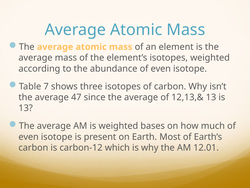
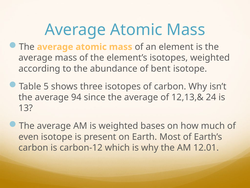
abundance of even: even -> bent
7: 7 -> 5
47: 47 -> 94
12,13,& 13: 13 -> 24
